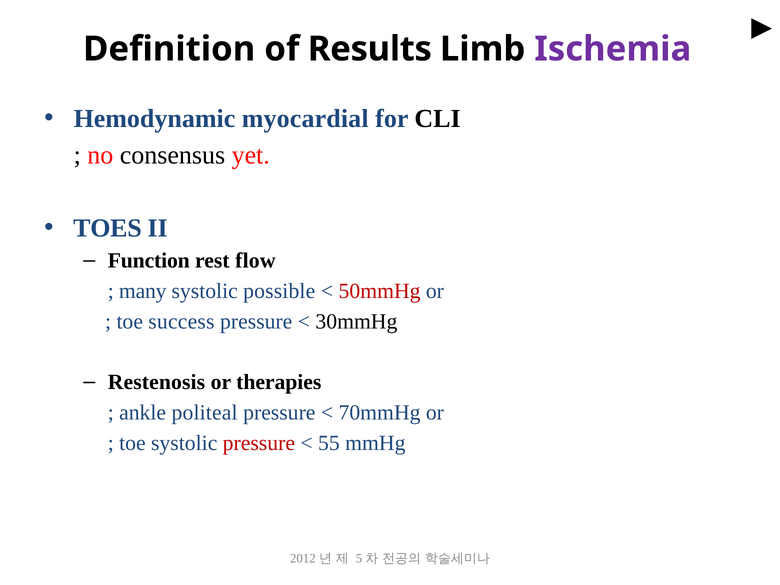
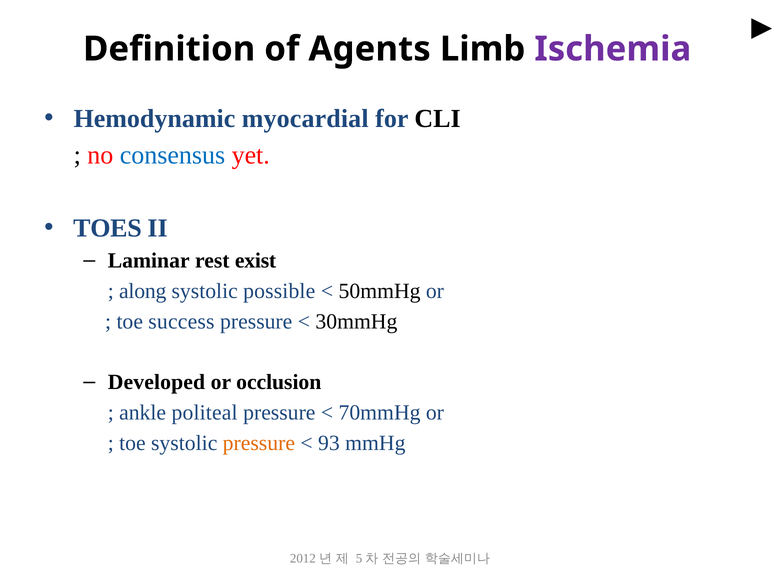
Results: Results -> Agents
consensus colour: black -> blue
Function: Function -> Laminar
flow: flow -> exist
many: many -> along
50mmHg colour: red -> black
Restenosis: Restenosis -> Developed
therapies: therapies -> occlusion
pressure at (259, 443) colour: red -> orange
55: 55 -> 93
